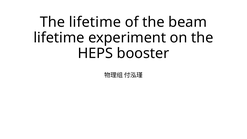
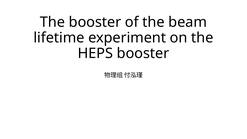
The lifetime: lifetime -> booster
